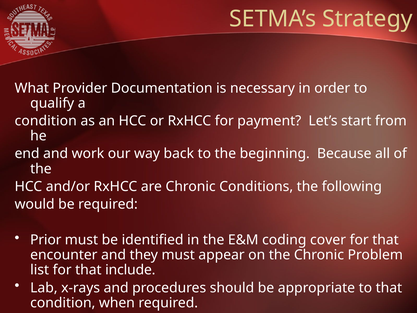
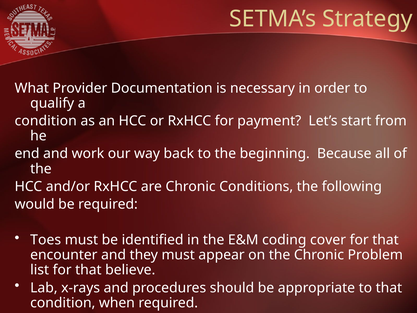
Prior: Prior -> Toes
include: include -> believe
